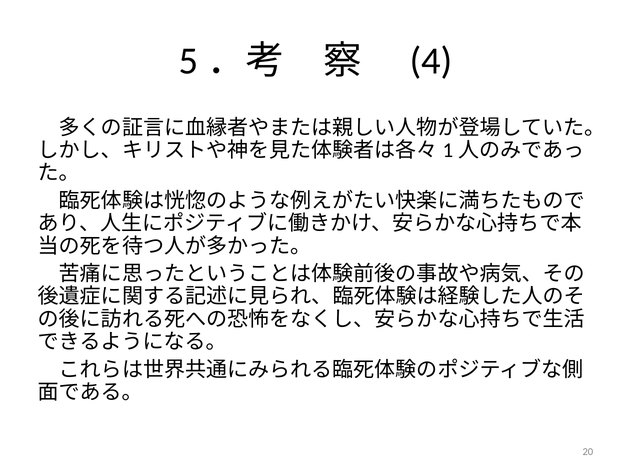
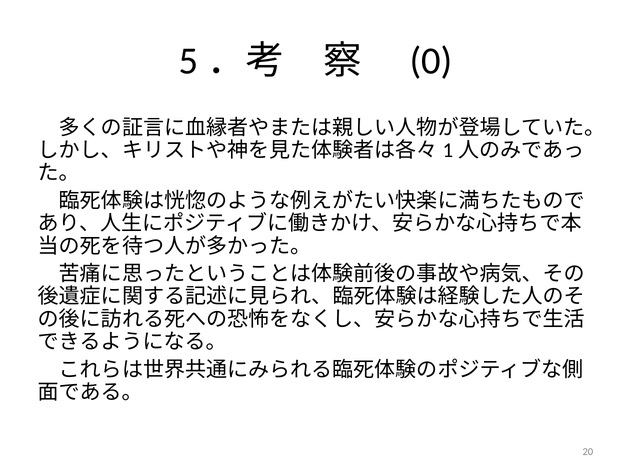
4: 4 -> 0
